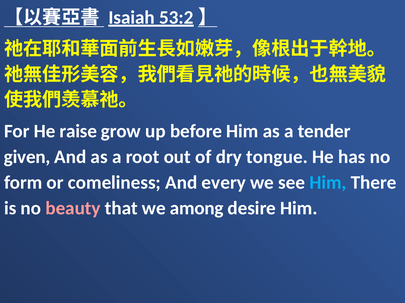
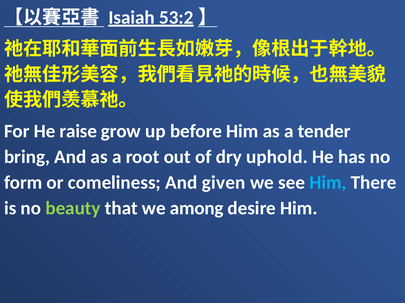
given: given -> bring
tongue: tongue -> uphold
every: every -> given
beauty colour: pink -> light green
